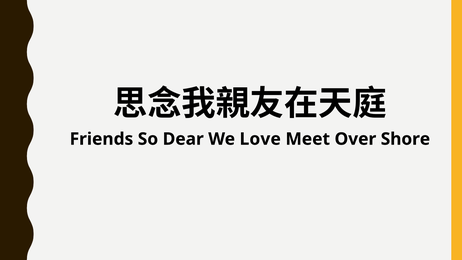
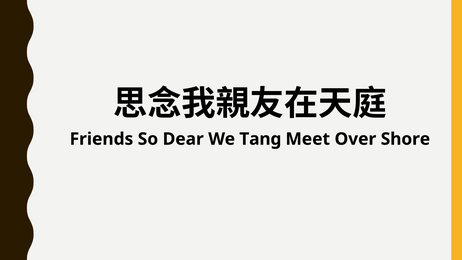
Love: Love -> Tang
